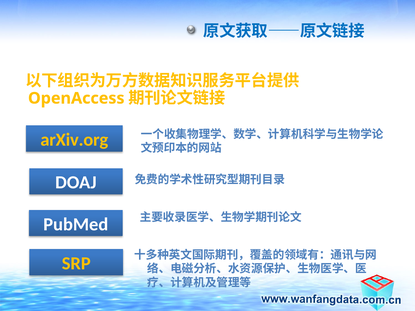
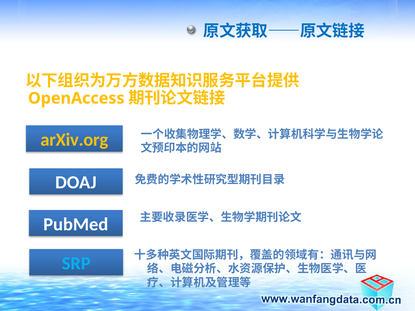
SRP colour: yellow -> light blue
